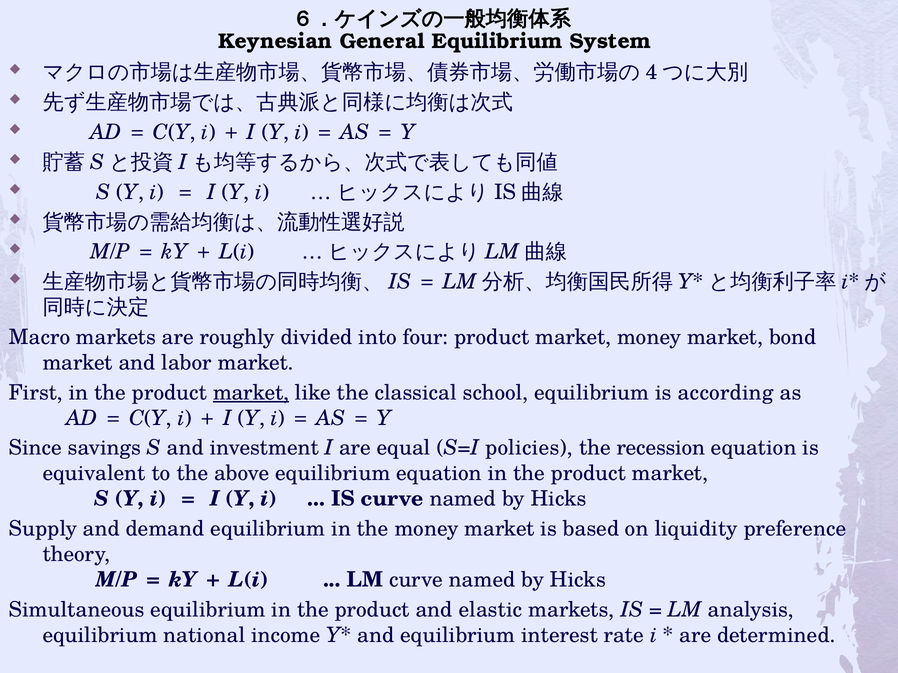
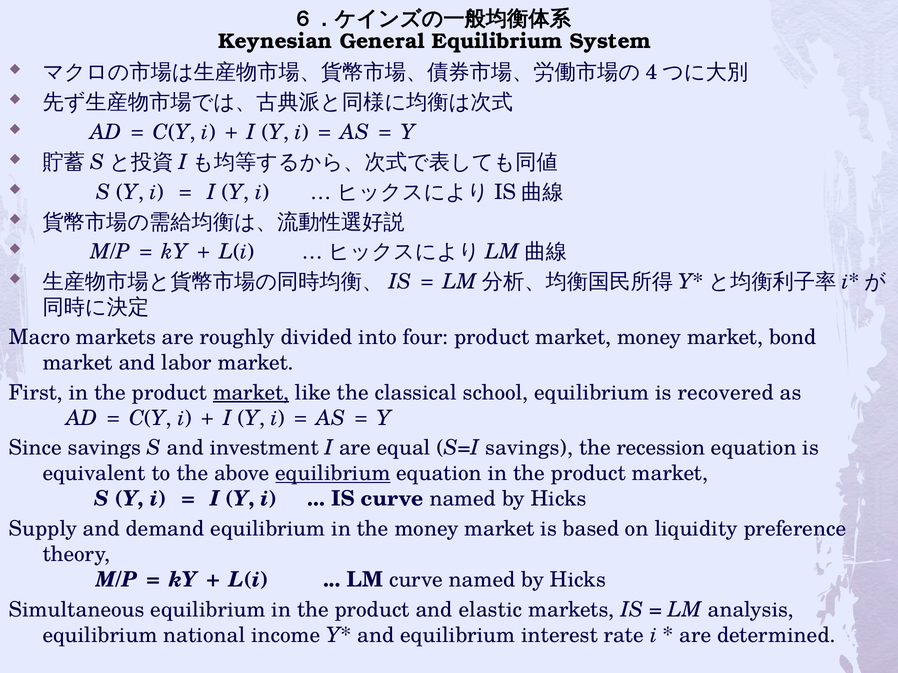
according: according -> recovered
S=I policies: policies -> savings
equilibrium at (333, 474) underline: none -> present
